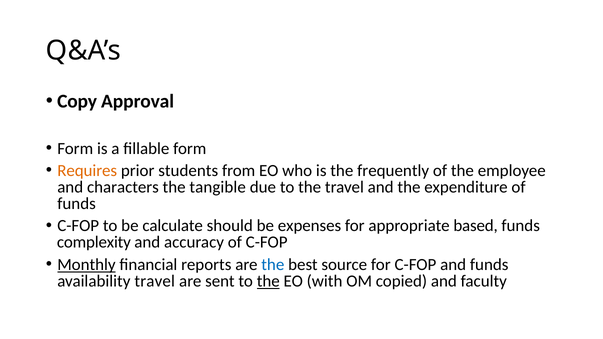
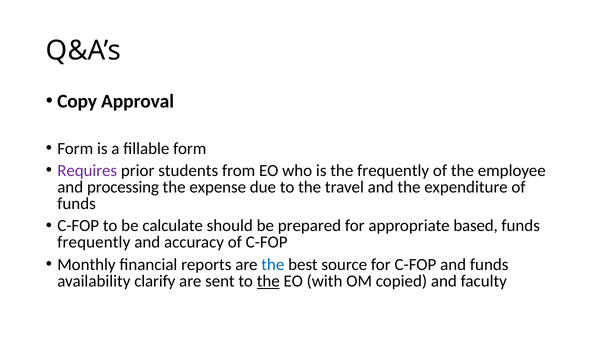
Requires colour: orange -> purple
characters: characters -> processing
tangible: tangible -> expense
expenses: expenses -> prepared
complexity at (94, 243): complexity -> frequently
Monthly underline: present -> none
availability travel: travel -> clarify
